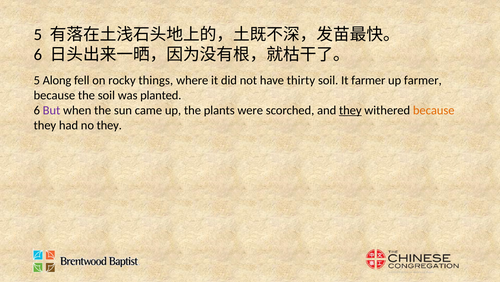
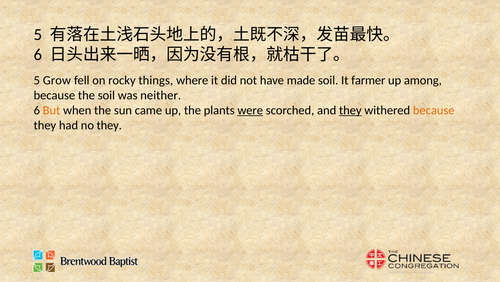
Along: Along -> Grow
thirty: thirty -> made
up farmer: farmer -> among
planted: planted -> neither
But colour: purple -> orange
were underline: none -> present
